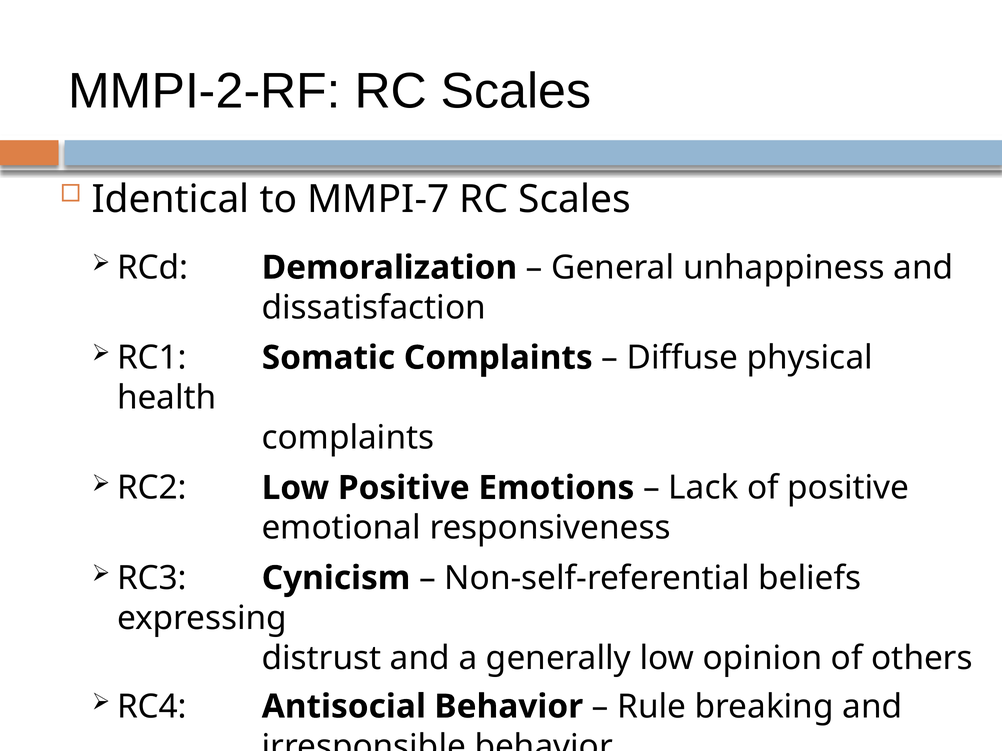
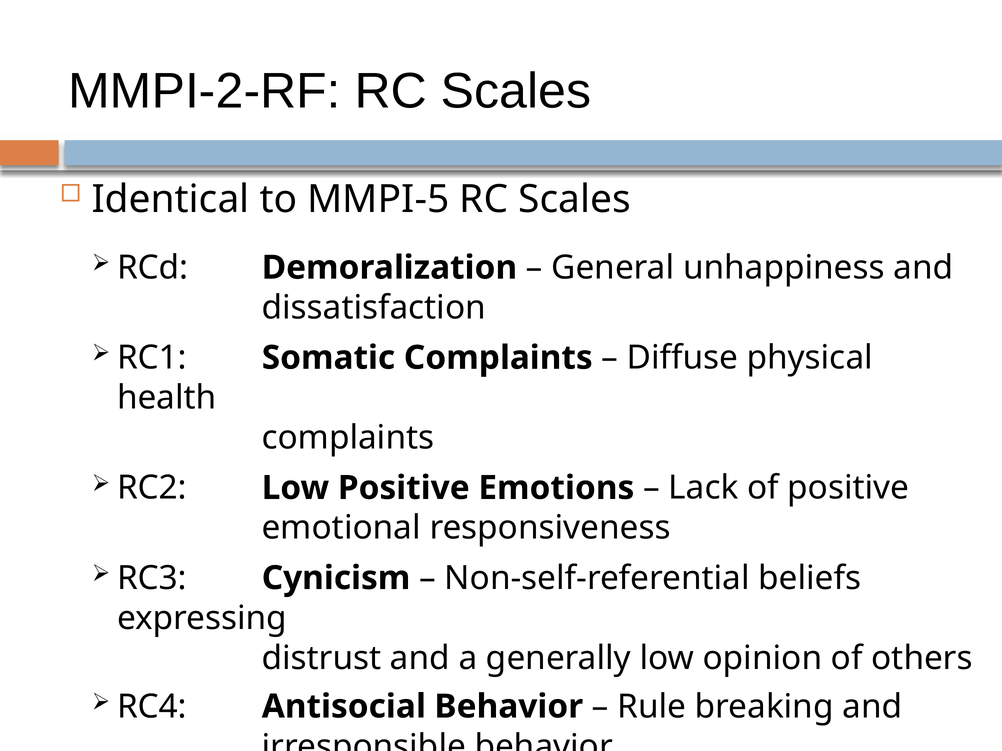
MMPI-7: MMPI-7 -> MMPI-5
